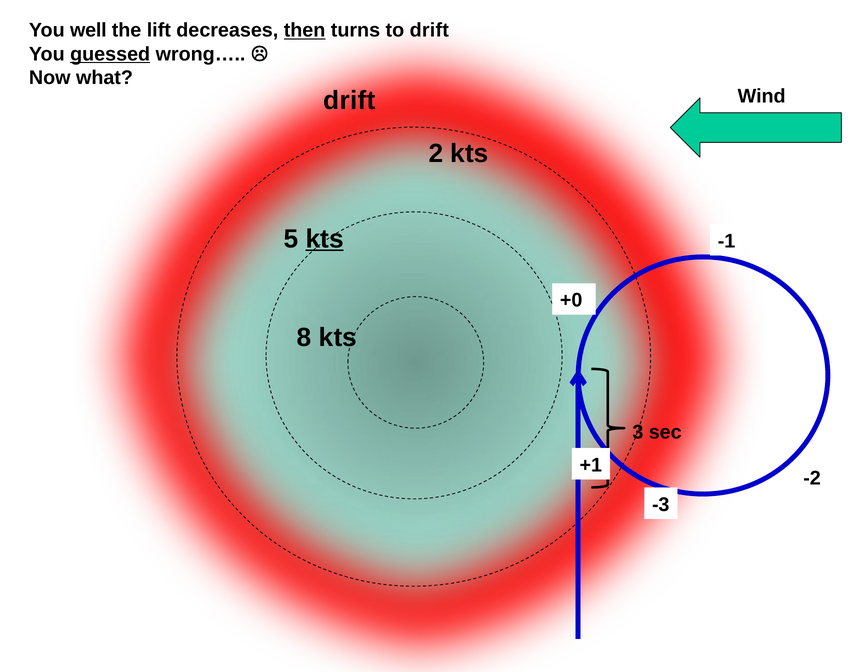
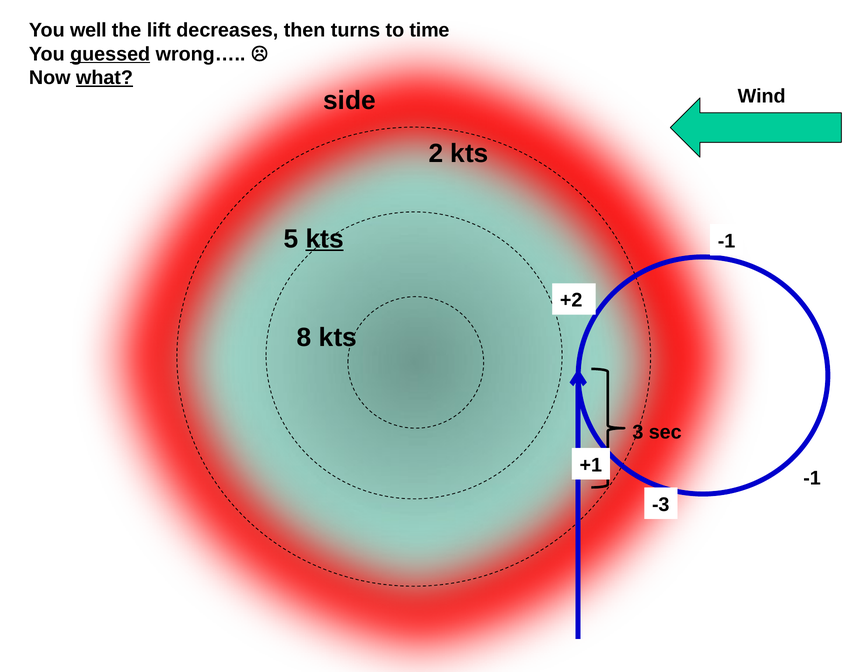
then underline: present -> none
to drift: drift -> time
what underline: none -> present
drift at (349, 101): drift -> side
+0: +0 -> +2
-2 at (812, 478): -2 -> -1
